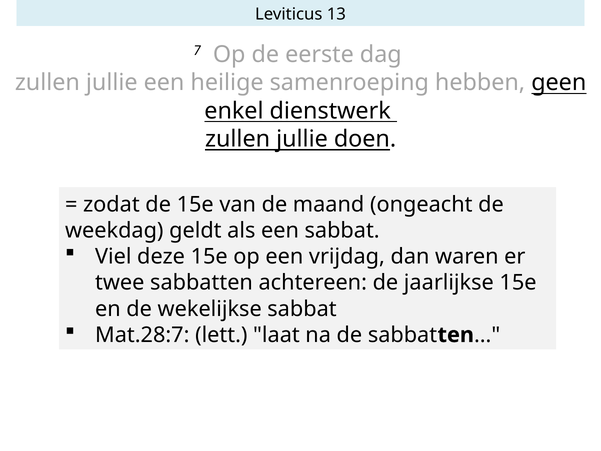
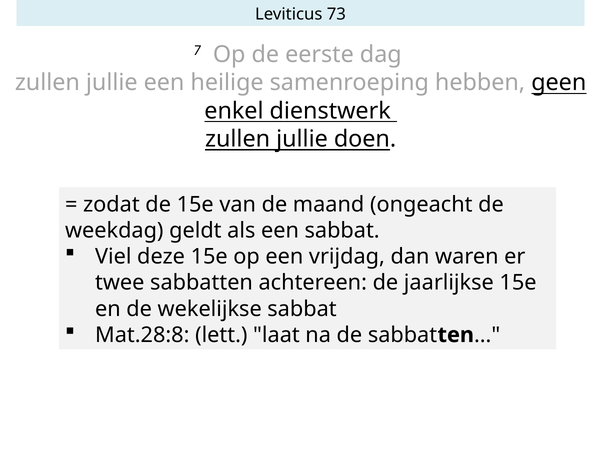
13: 13 -> 73
Mat.28:7: Mat.28:7 -> Mat.28:8
